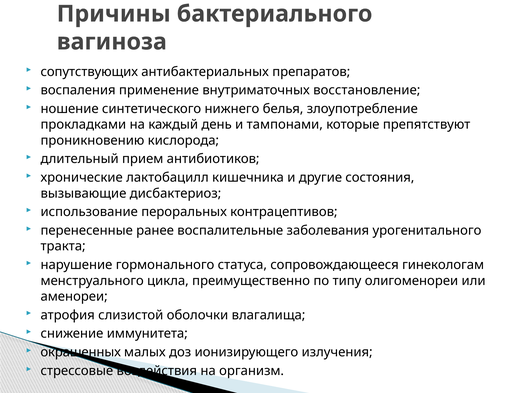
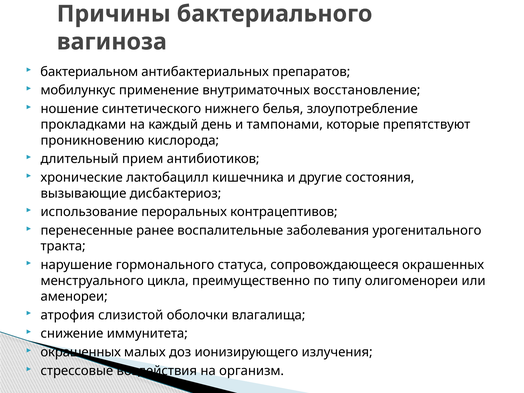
сопутствующих: сопутствующих -> бактериальном
воспаления: воспаления -> мобилункус
сопровождающееся гинекологам: гинекологам -> окрашенных
